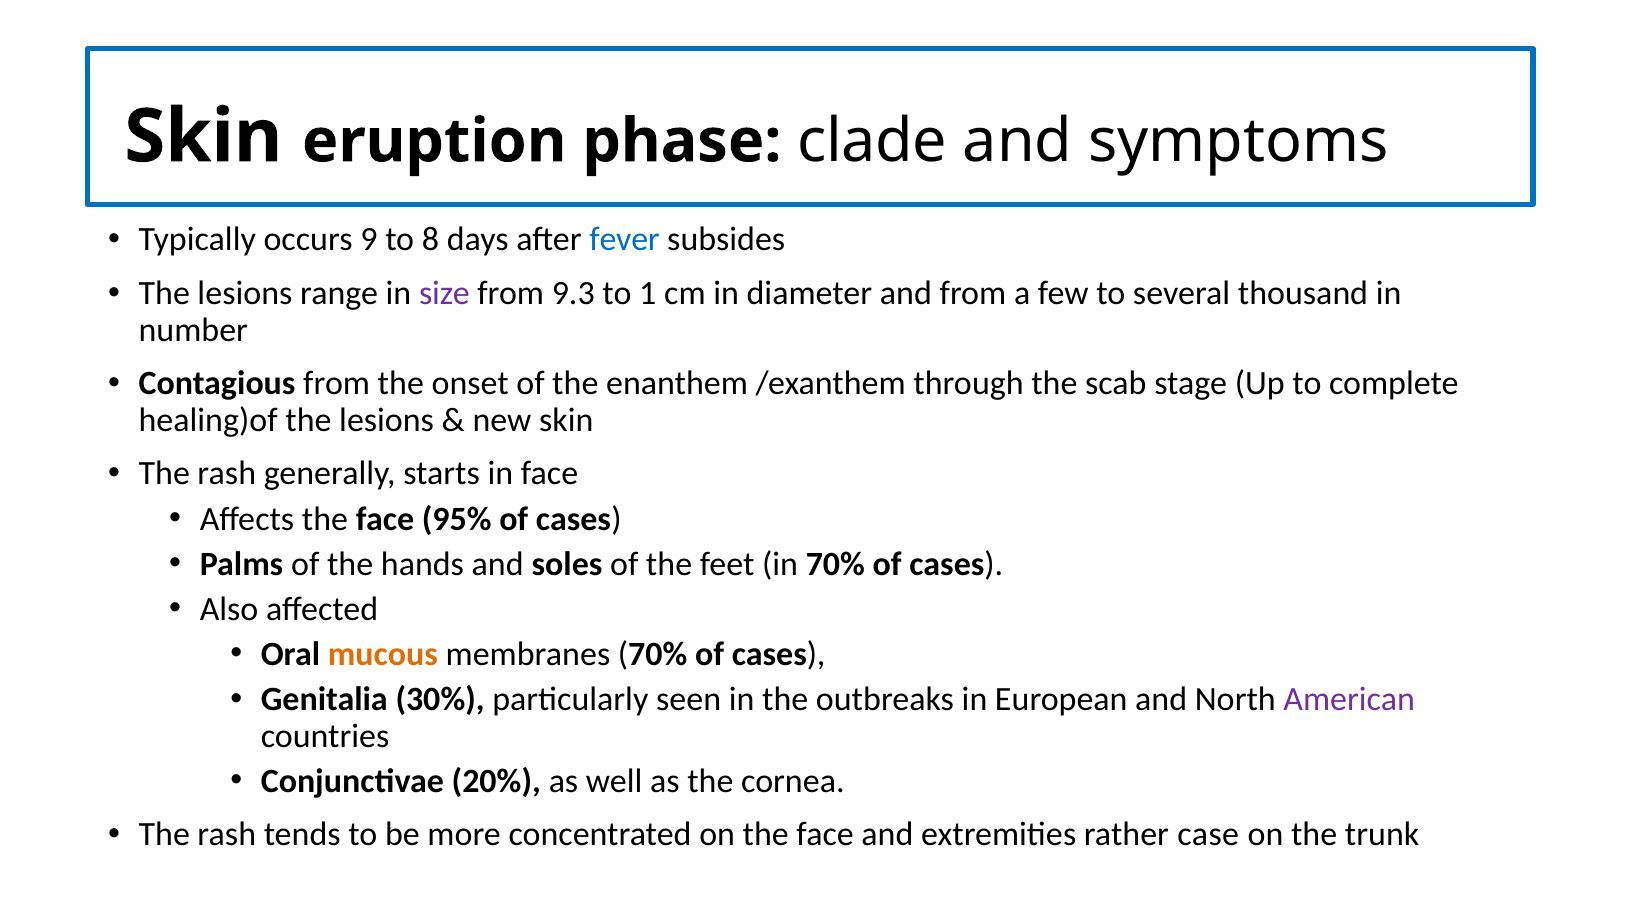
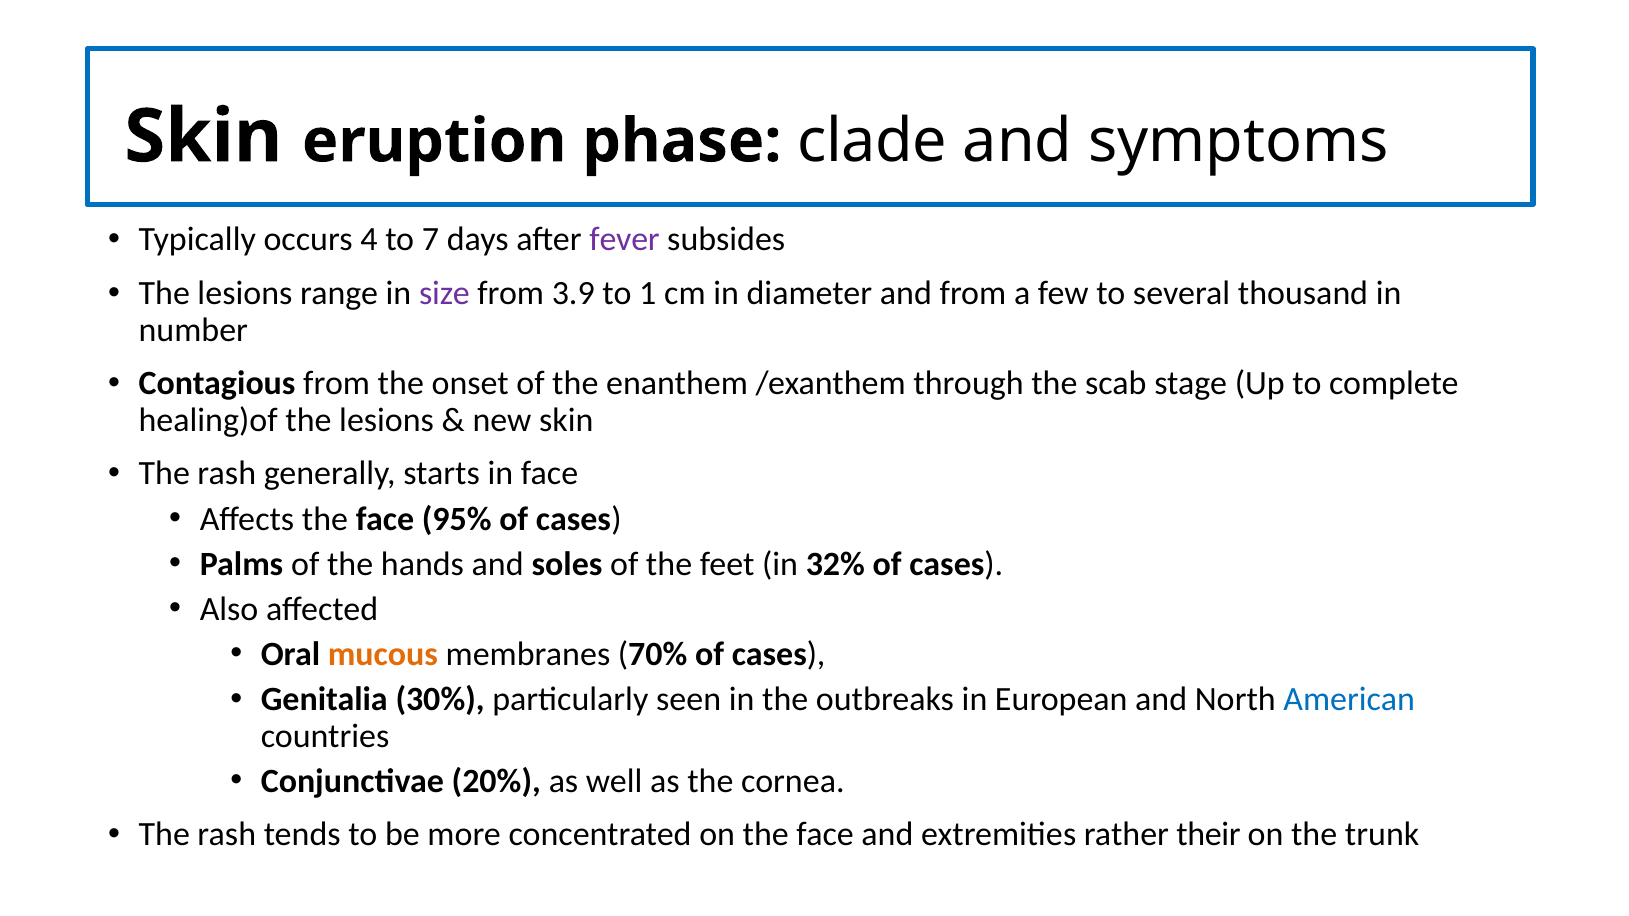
9: 9 -> 4
8: 8 -> 7
fever colour: blue -> purple
9.3: 9.3 -> 3.9
in 70%: 70% -> 32%
American colour: purple -> blue
case: case -> their
